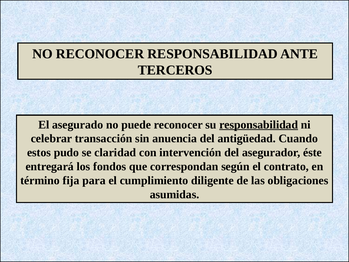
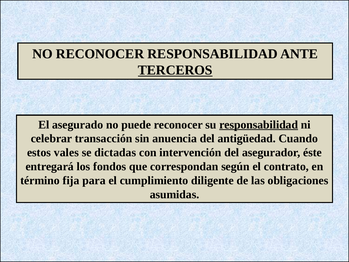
TERCEROS underline: none -> present
pudo: pudo -> vales
claridad: claridad -> dictadas
